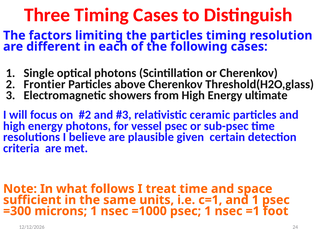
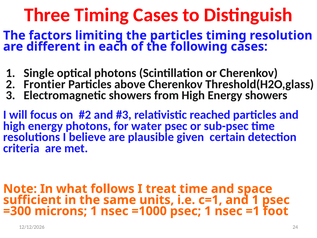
Energy ultimate: ultimate -> showers
ceramic: ceramic -> reached
vessel: vessel -> water
